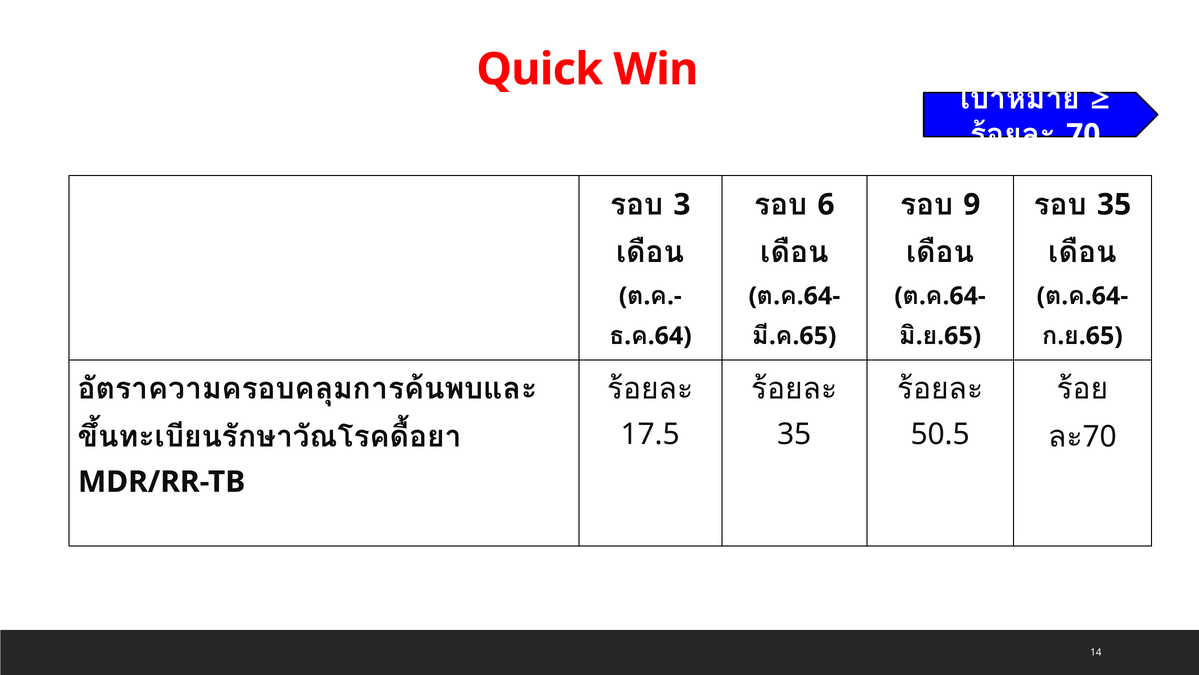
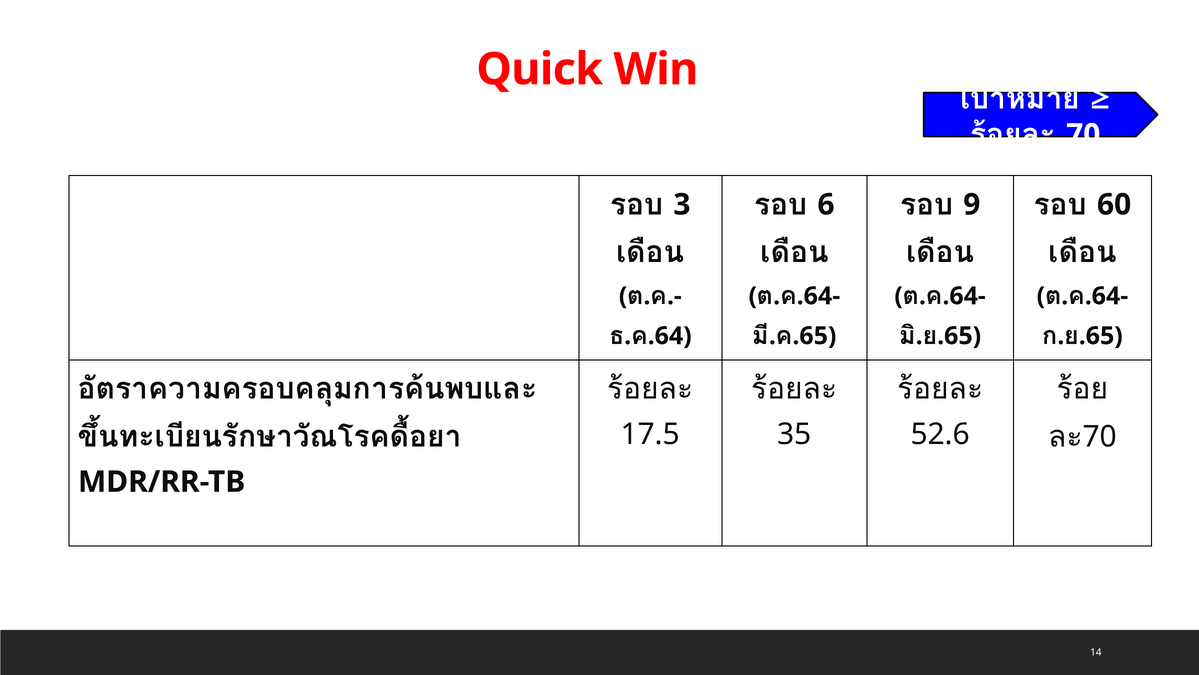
35 at (1114, 204): 35 -> 60
50.5: 50.5 -> 52.6
